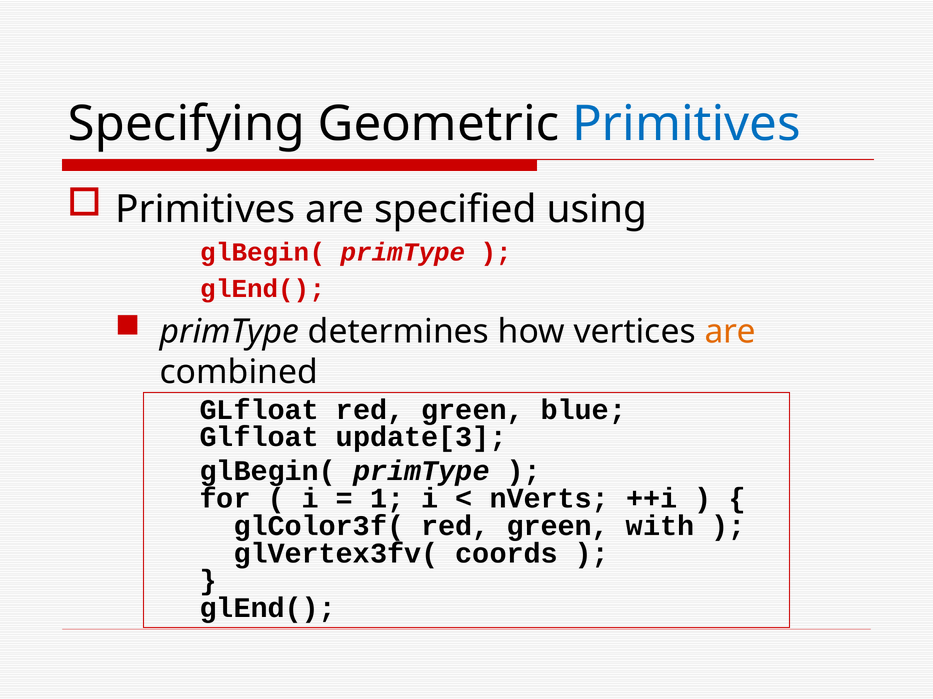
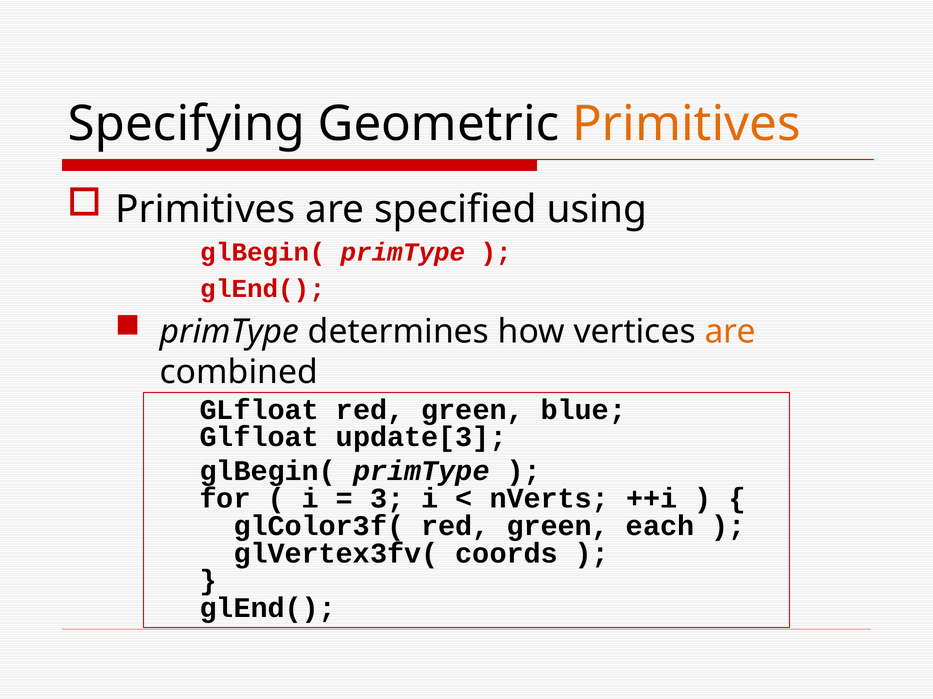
Primitives at (686, 124) colour: blue -> orange
1: 1 -> 3
with: with -> each
